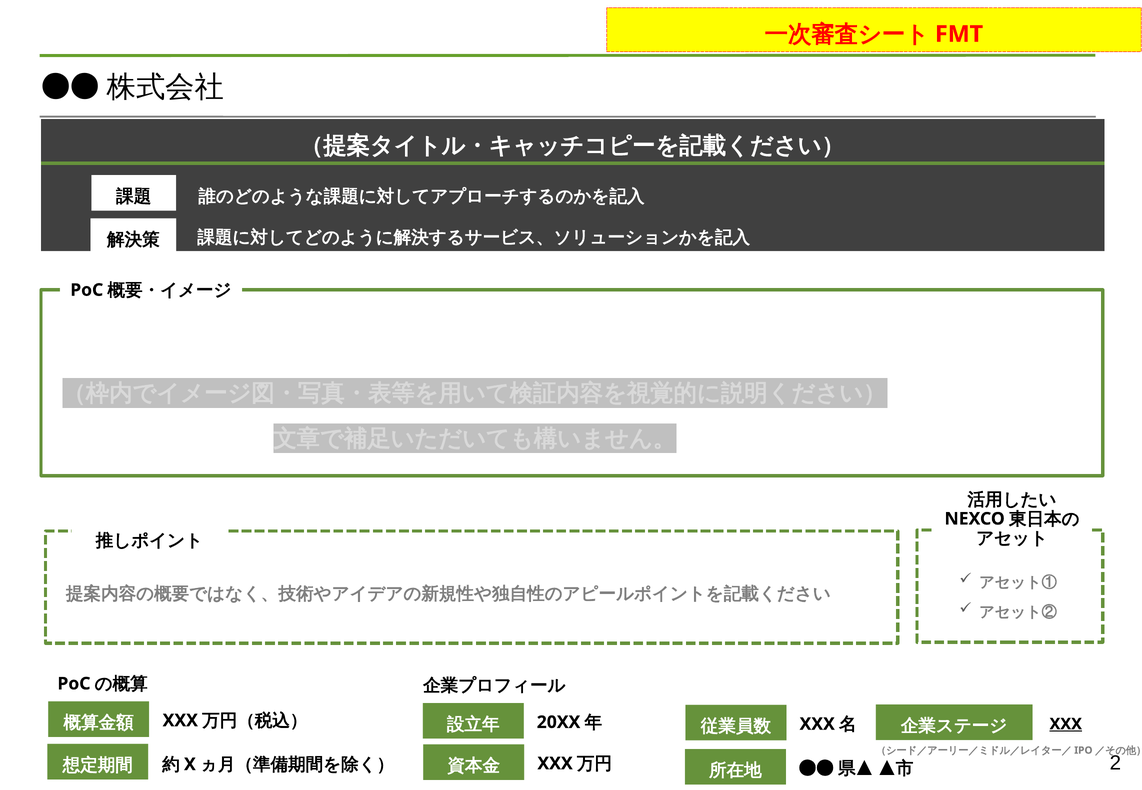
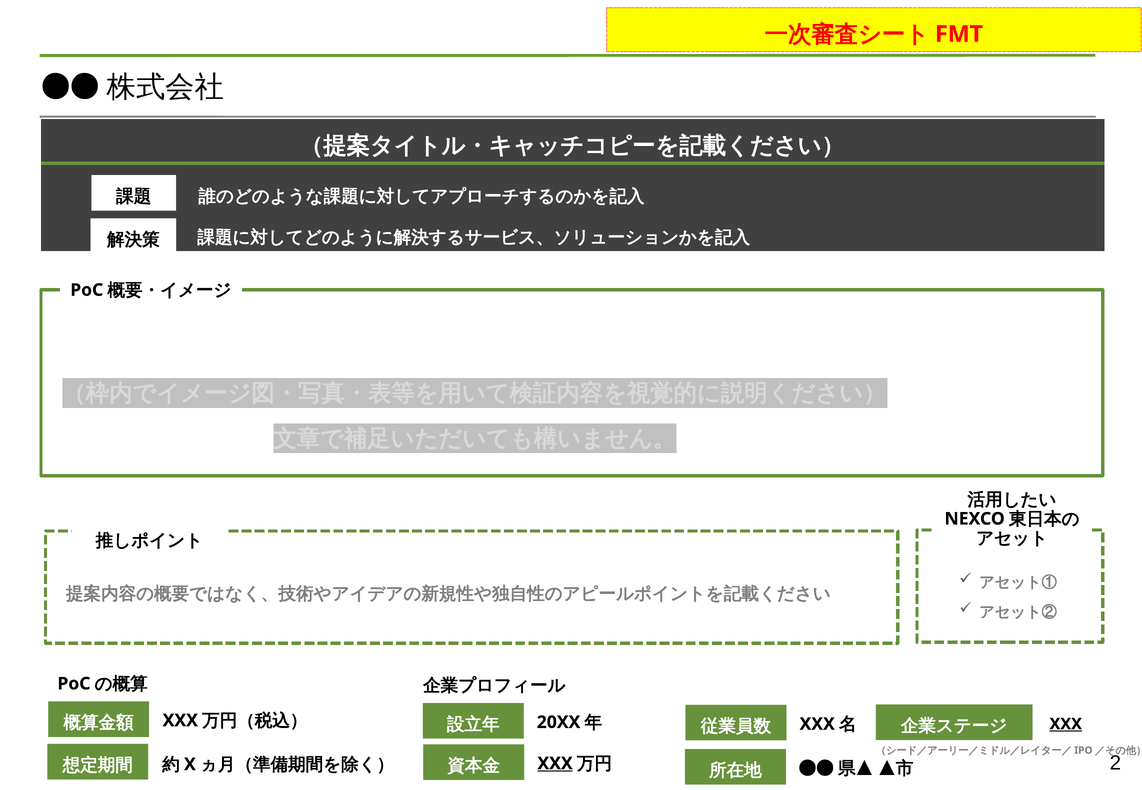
XXX at (555, 764) underline: none -> present
